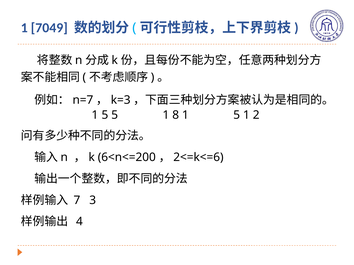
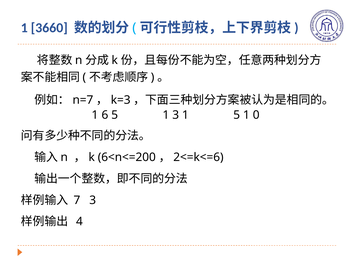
7049: 7049 -> 3660
5 at (105, 115): 5 -> 6
1 8: 8 -> 3
2: 2 -> 0
